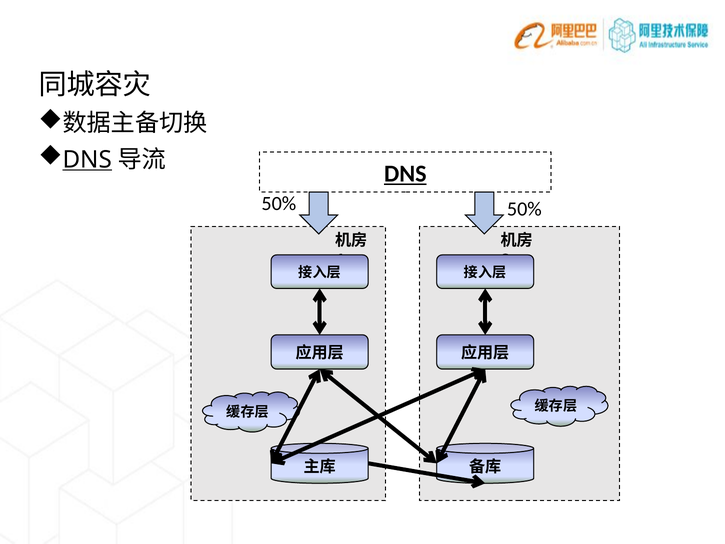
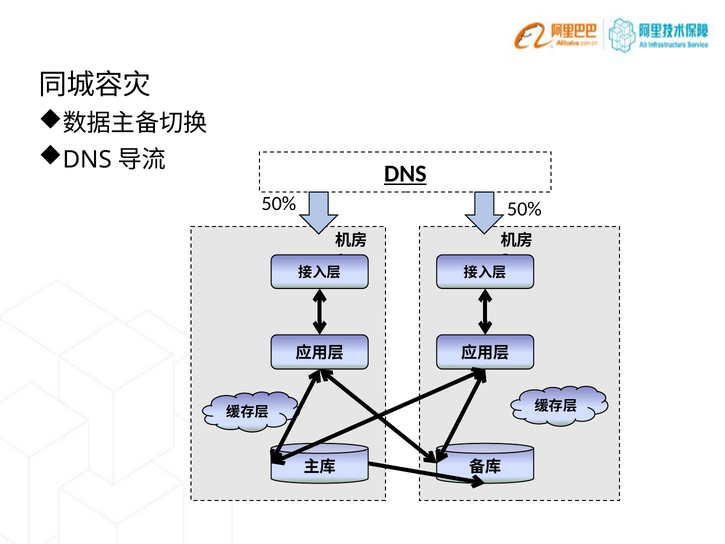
DNS at (87, 160) underline: present -> none
